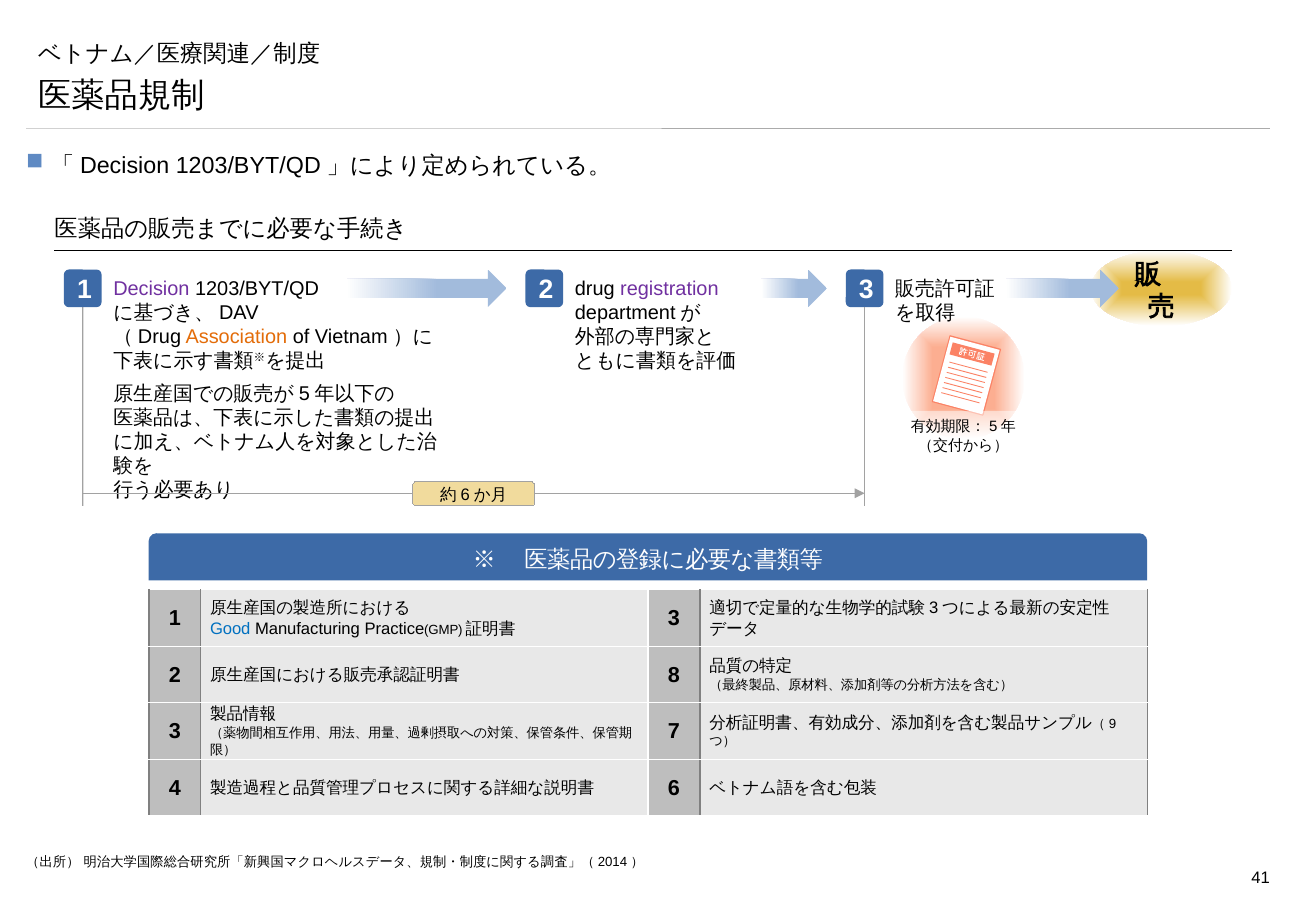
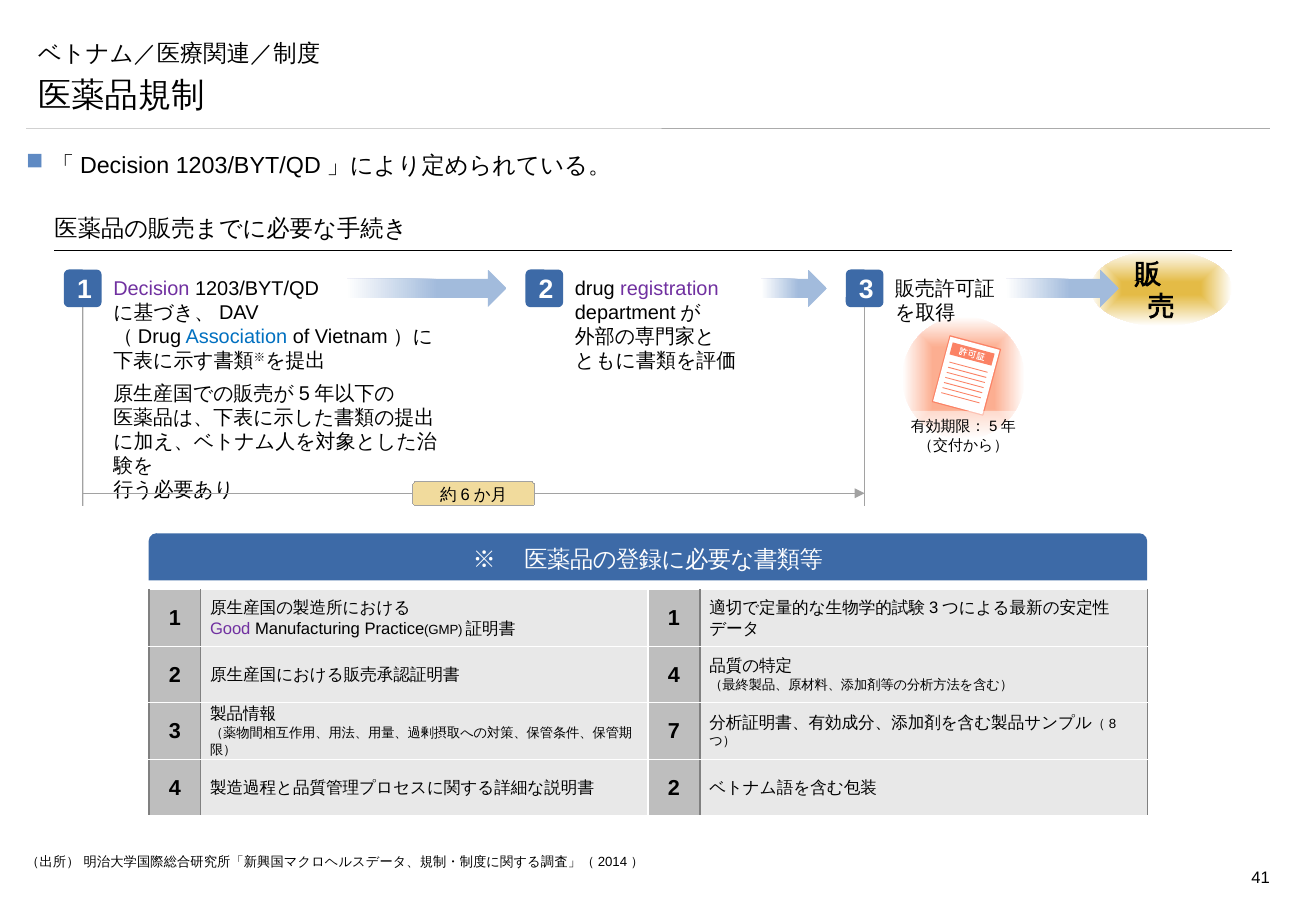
Association colour: orange -> blue
Good colour: blue -> purple
3 at (674, 619): 3 -> 1
8 at (674, 675): 8 -> 4
9: 9 -> 8
6 at (674, 788): 6 -> 2
